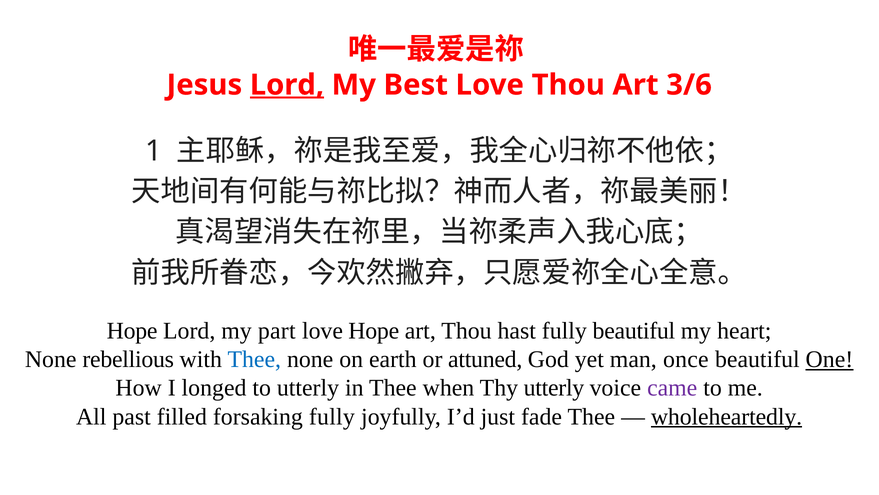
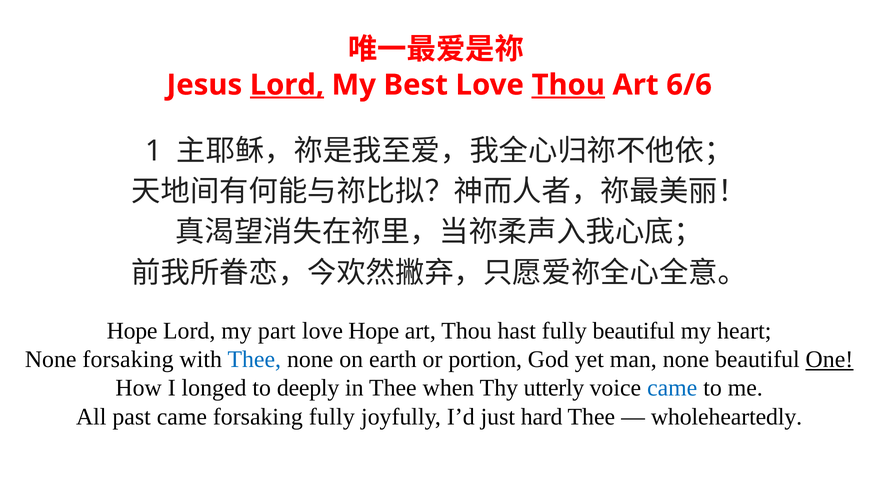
Thou at (568, 85) underline: none -> present
3/6: 3/6 -> 6/6
None rebellious: rebellious -> forsaking
attuned: attuned -> portion
man once: once -> none
to utterly: utterly -> deeply
came at (672, 388) colour: purple -> blue
past filled: filled -> came
fade: fade -> hard
wholeheartedly underline: present -> none
